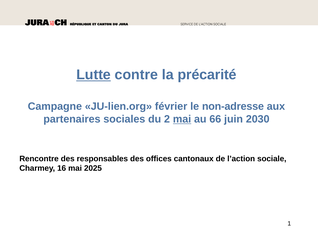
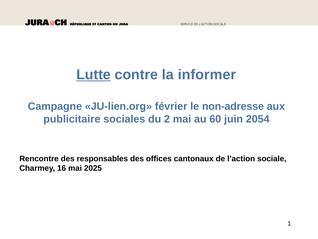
précarité: précarité -> informer
partenaires: partenaires -> publicitaire
mai at (182, 119) underline: present -> none
66: 66 -> 60
2030: 2030 -> 2054
